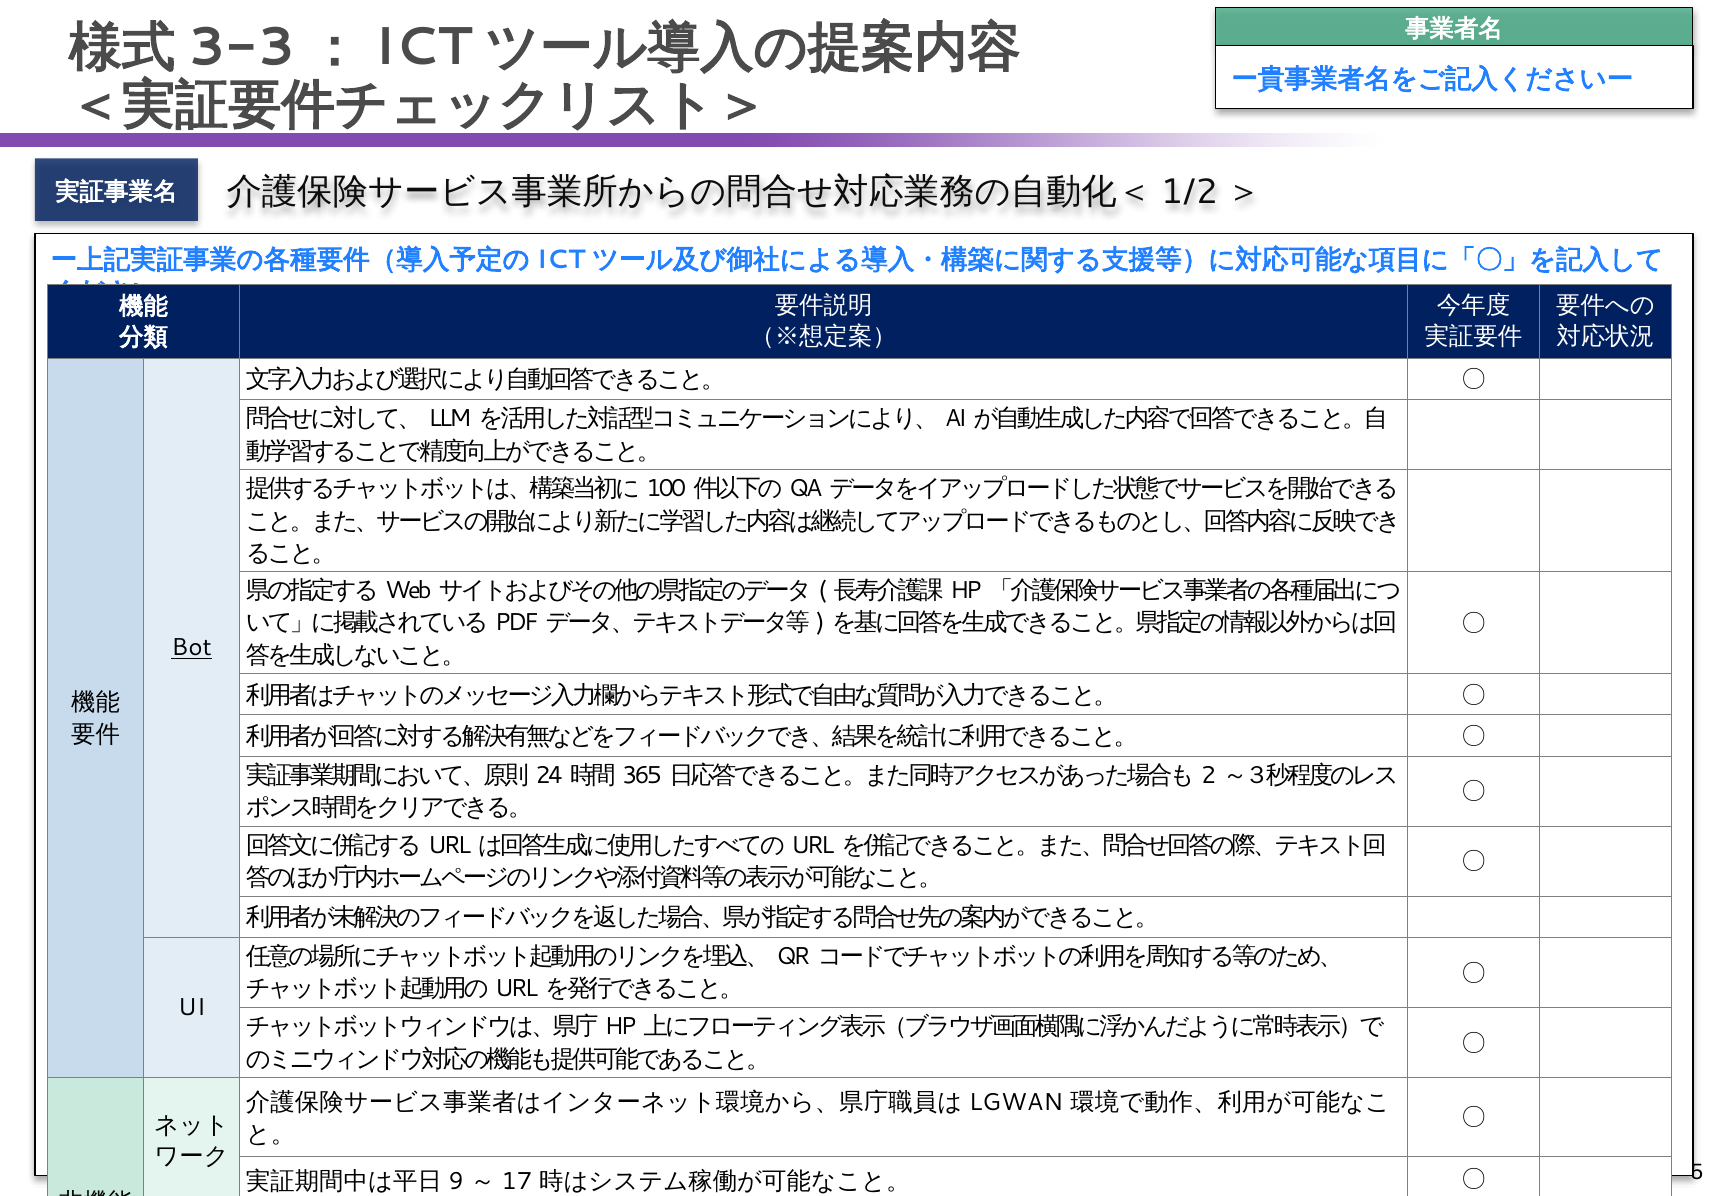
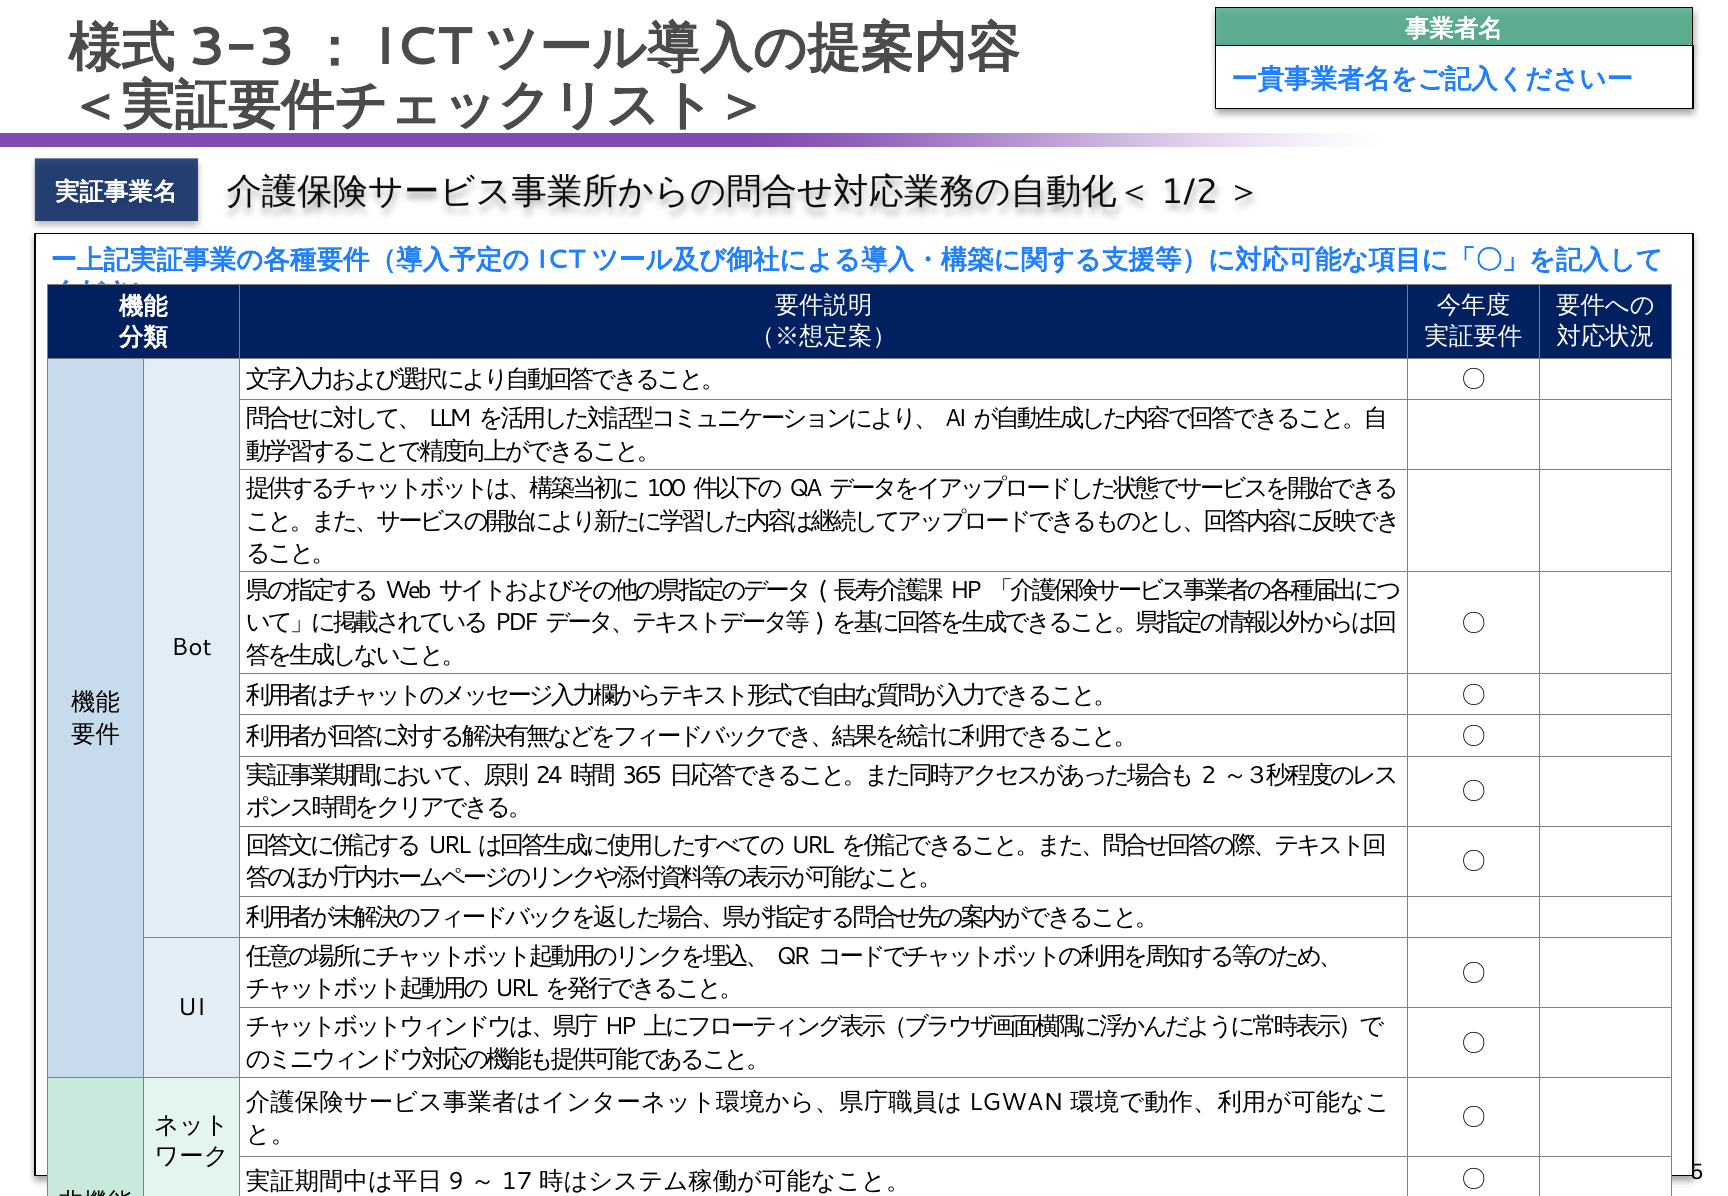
Bot underline: present -> none
